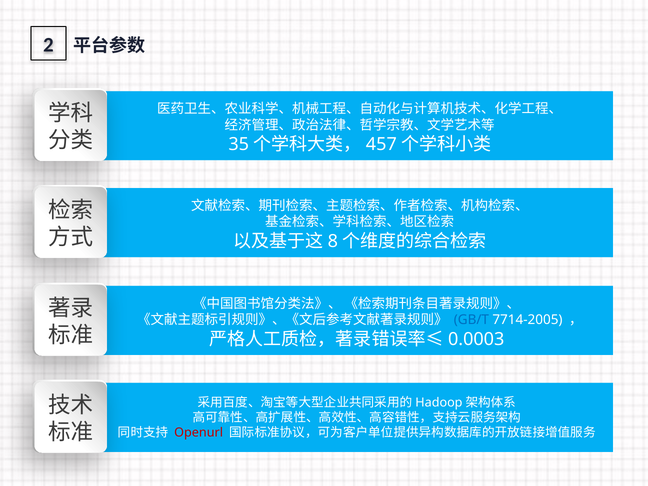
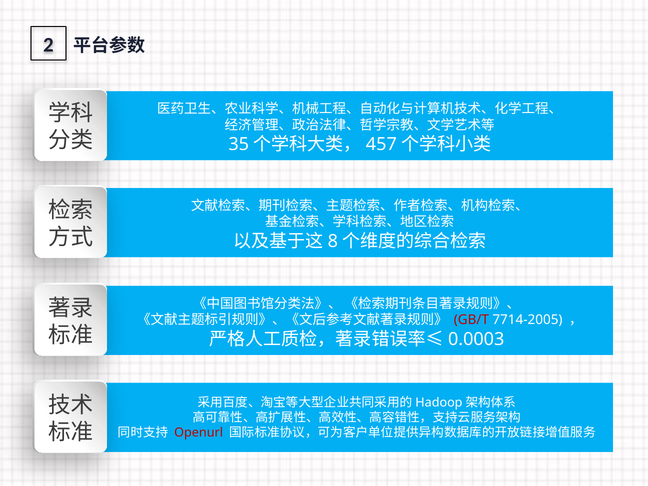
GB/T colour: blue -> red
